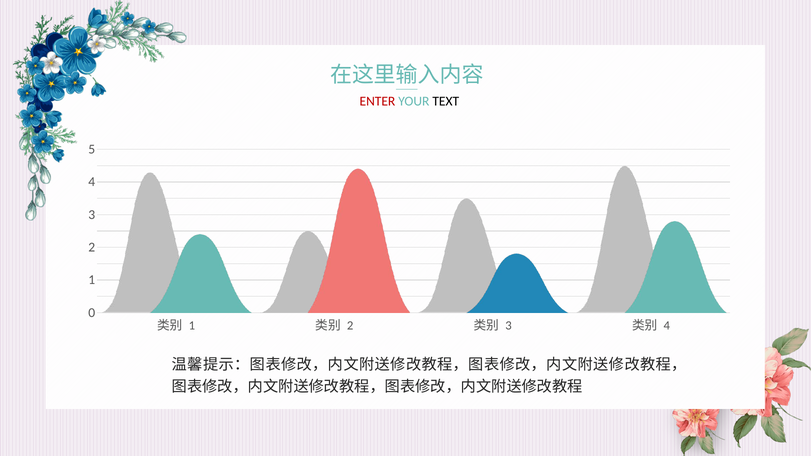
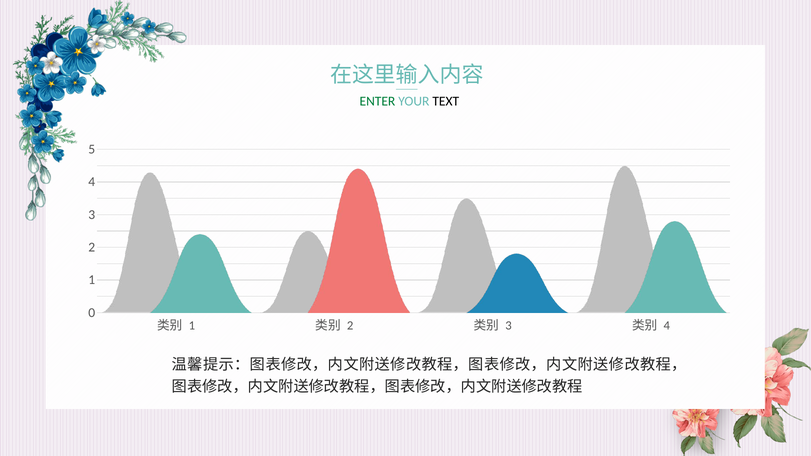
ENTER colour: red -> green
